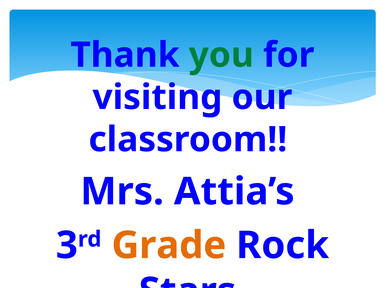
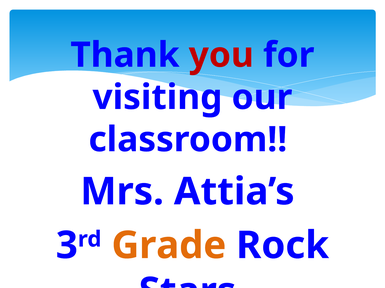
you colour: green -> red
